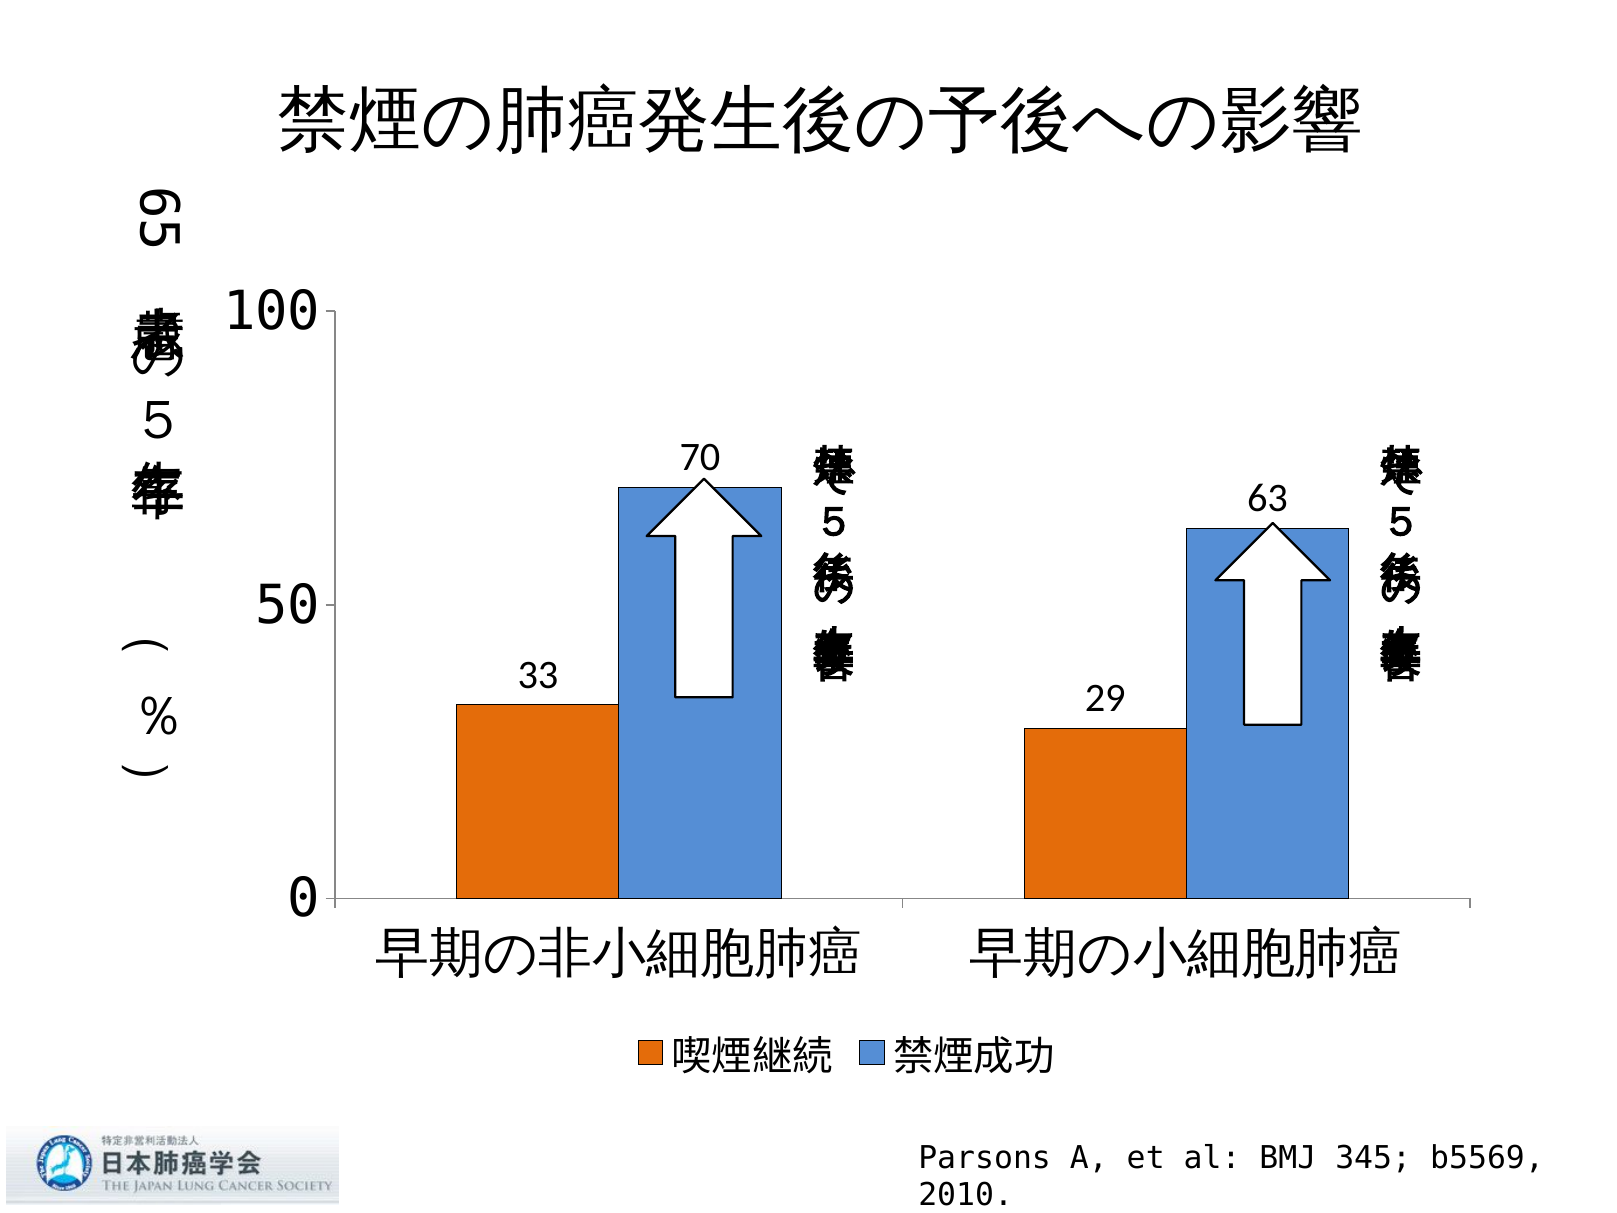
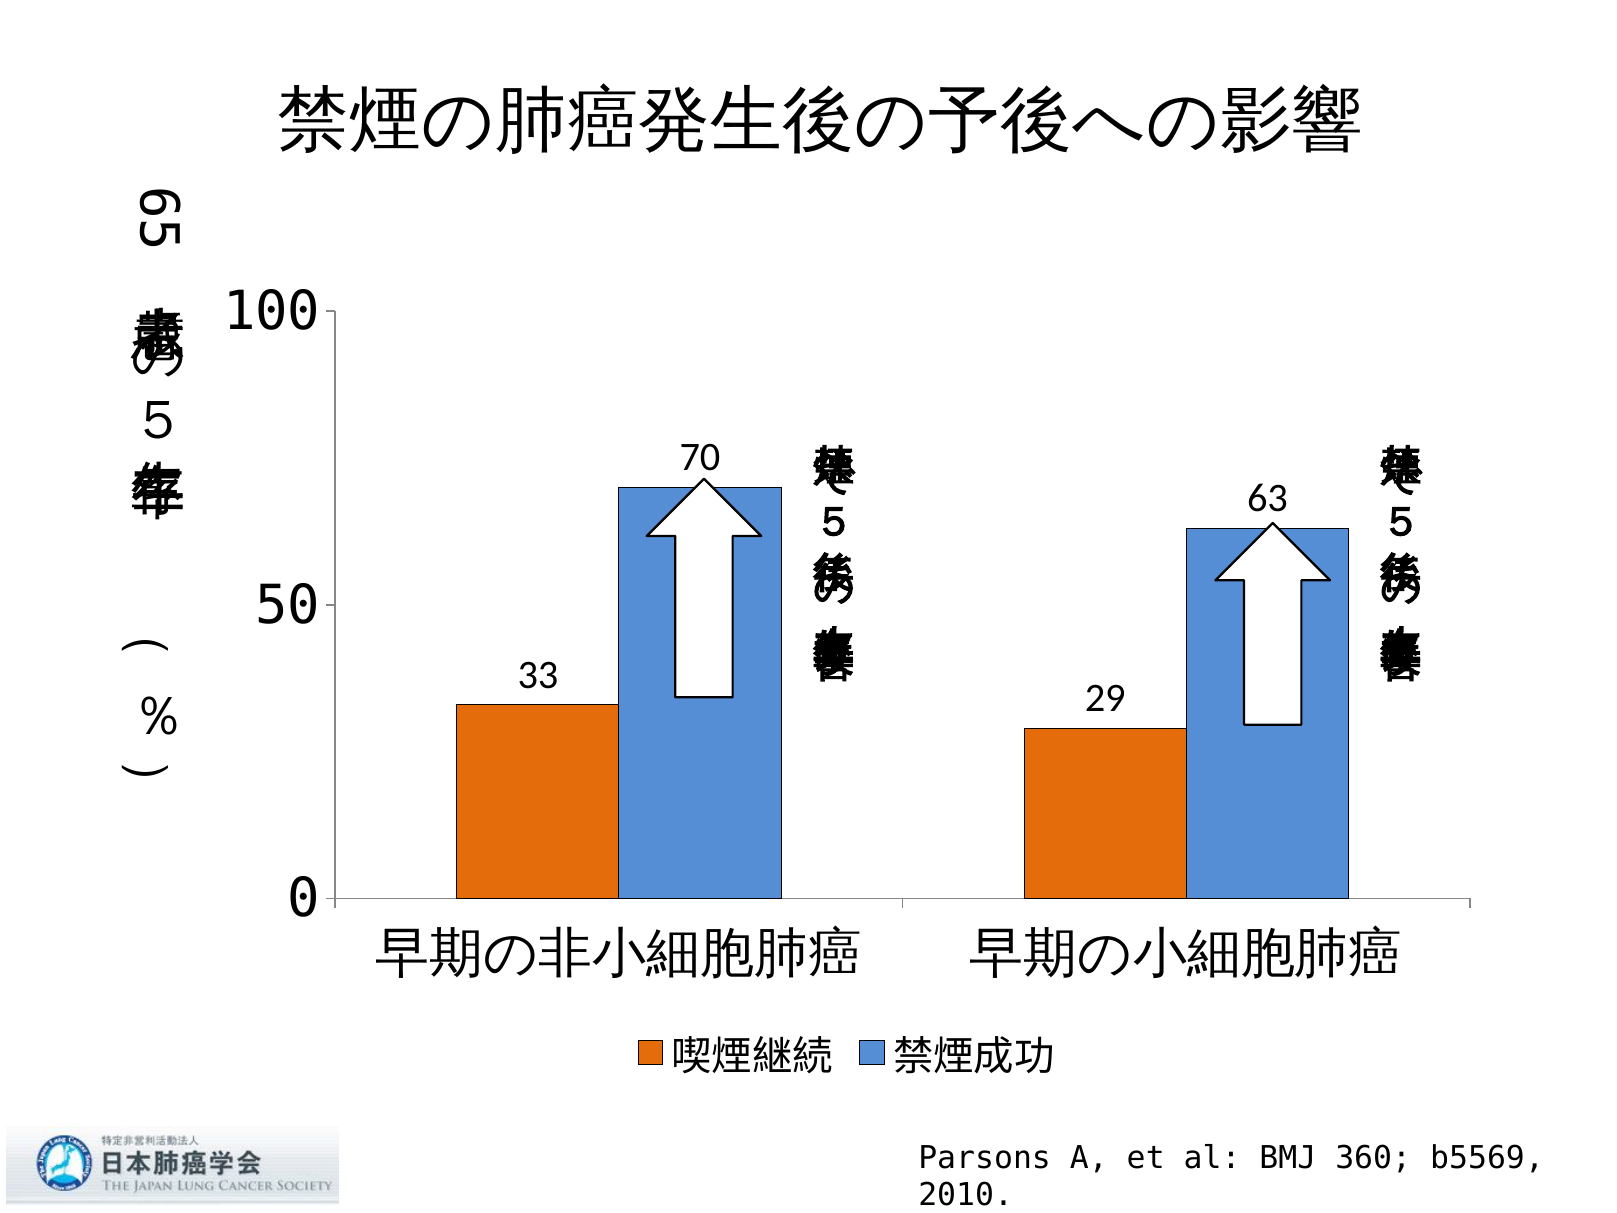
345: 345 -> 360
